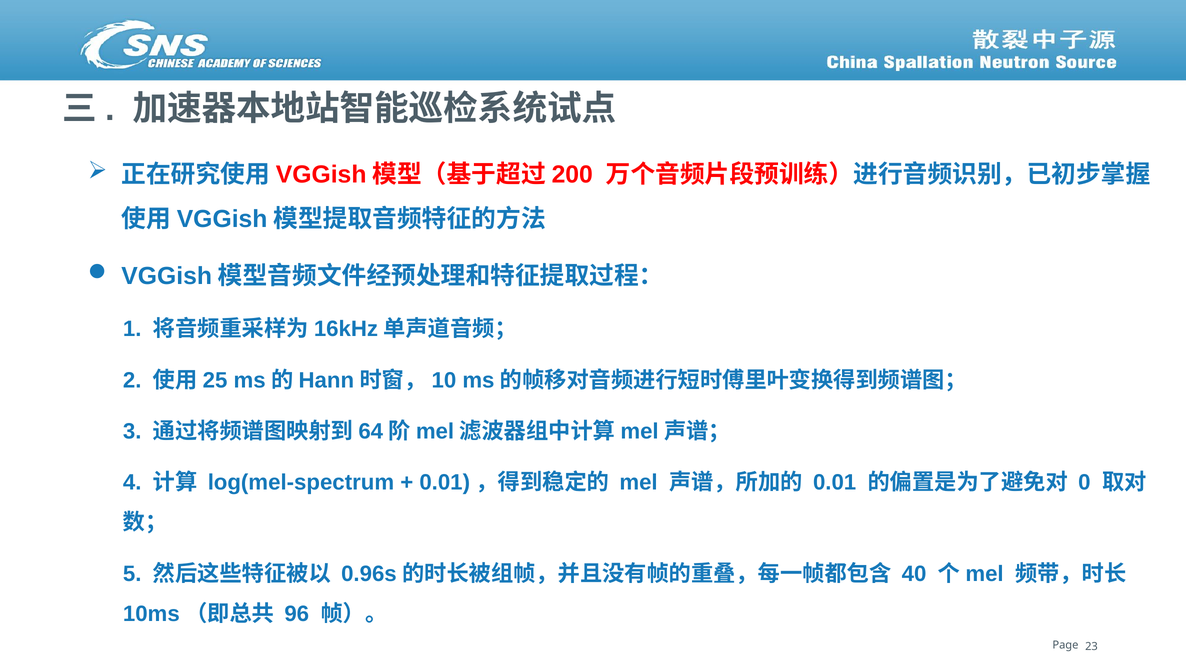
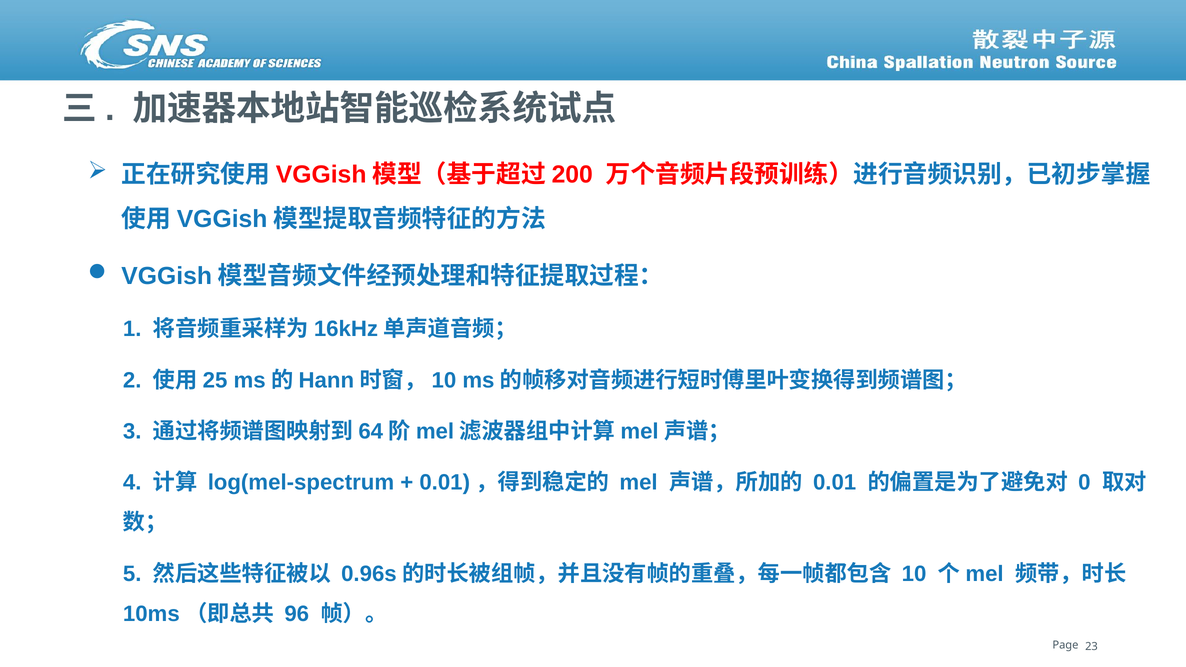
40: 40 -> 10
